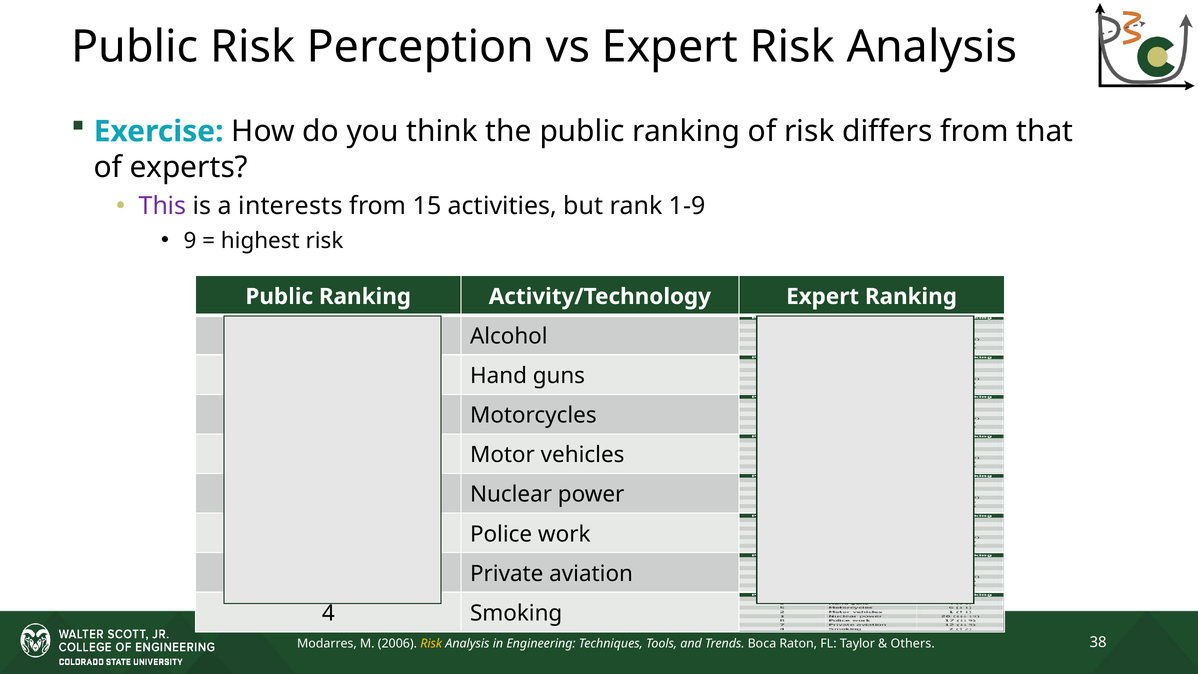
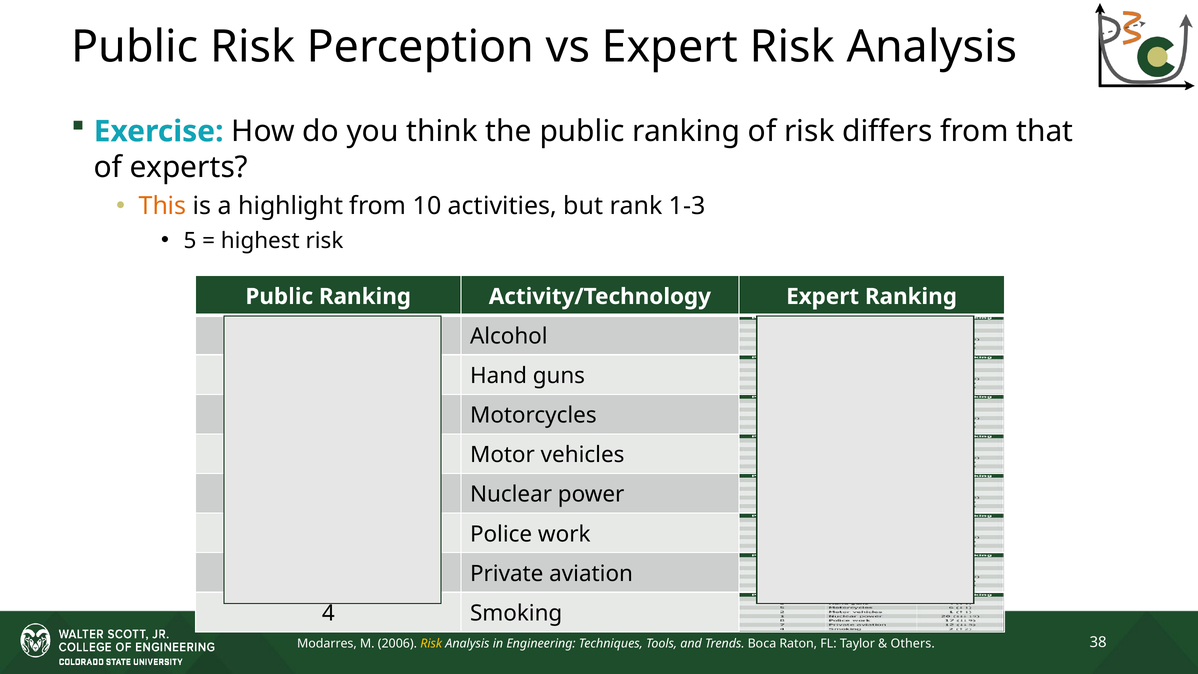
This colour: purple -> orange
interests: interests -> highlight
15: 15 -> 10
1-9: 1-9 -> 1-3
9 at (190, 241): 9 -> 5
